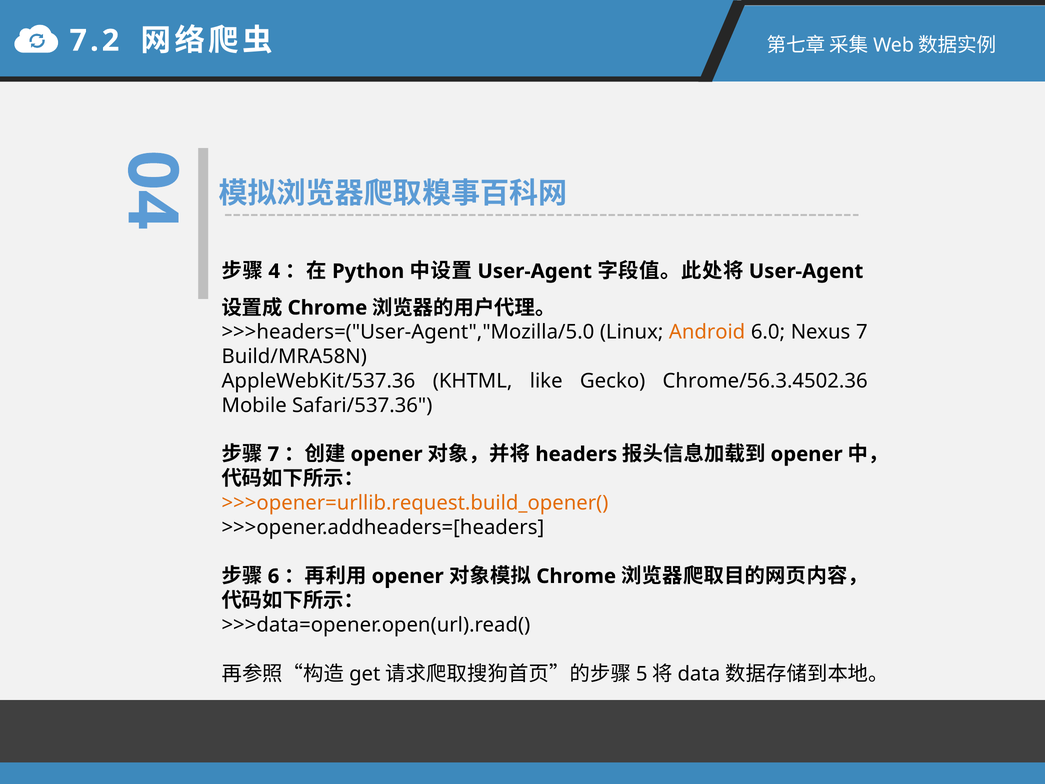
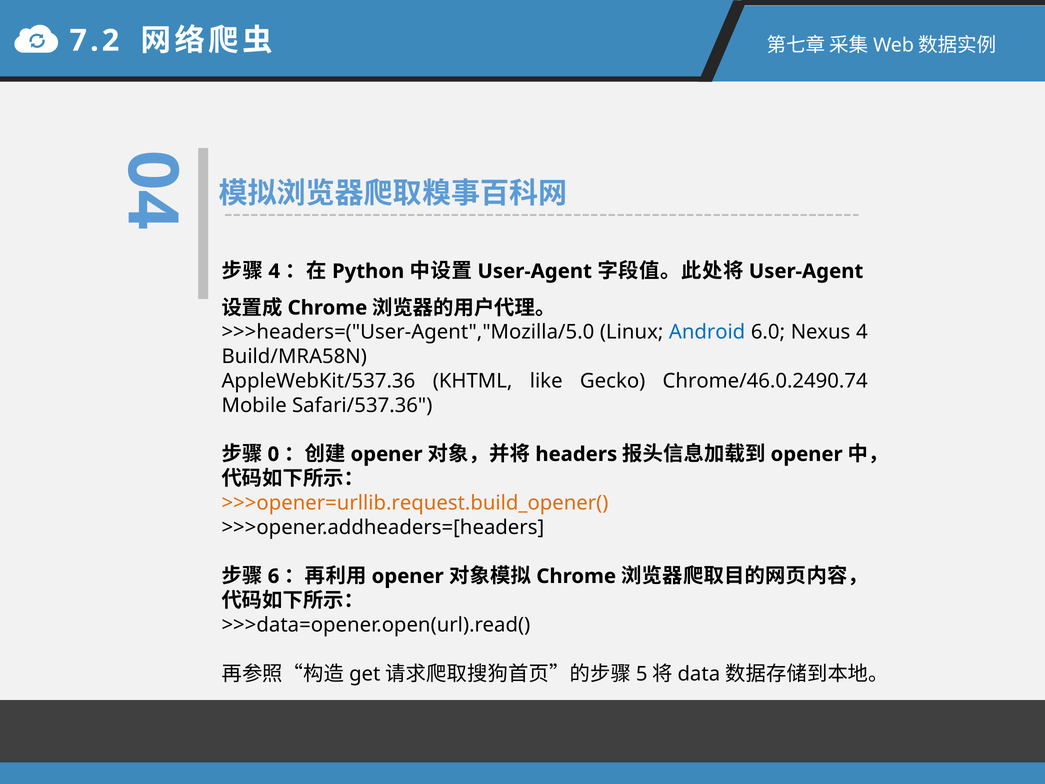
Android colour: orange -> blue
Nexus 7: 7 -> 4
Chrome/56.3.4502.36: Chrome/56.3.4502.36 -> Chrome/46.0.2490.74
7 at (273, 454): 7 -> 0
